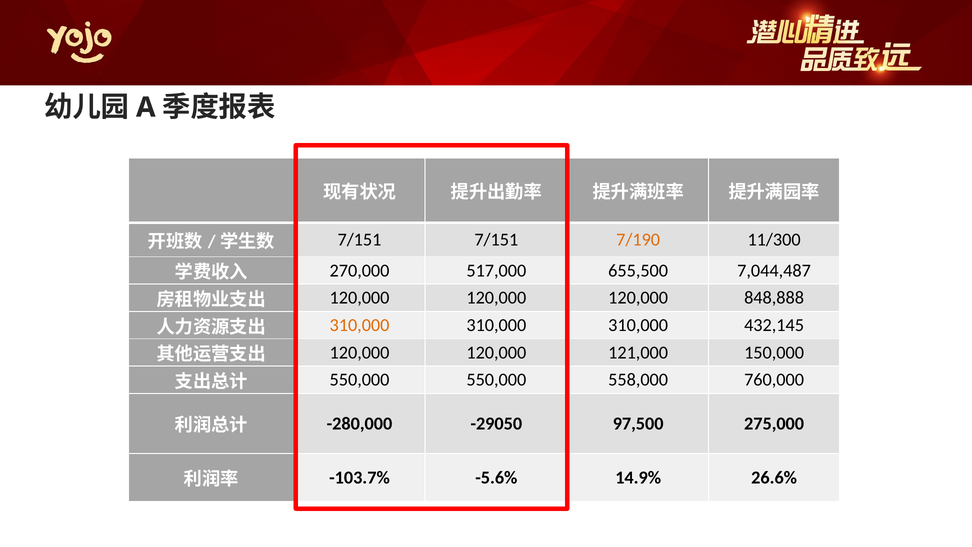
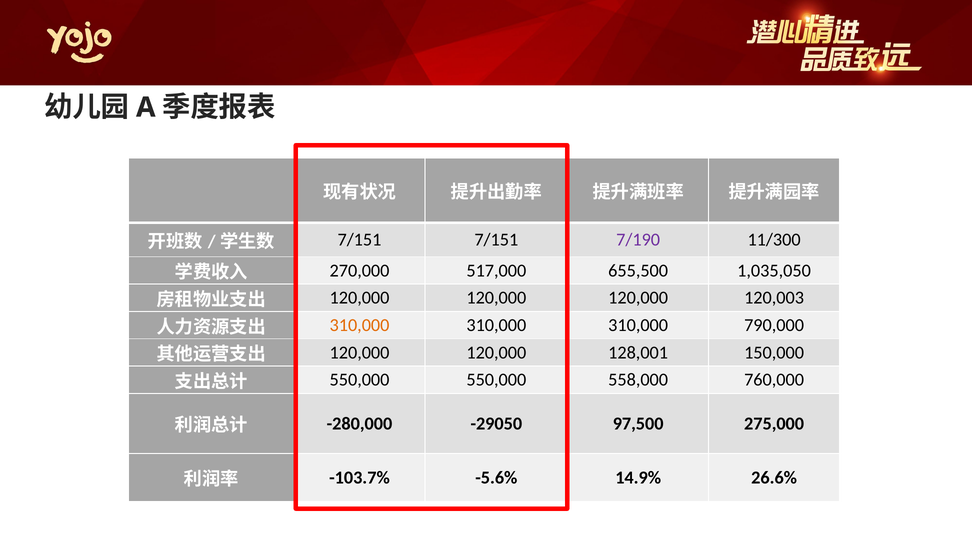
7/190 colour: orange -> purple
7,044,487: 7,044,487 -> 1,035,050
848,888: 848,888 -> 120,003
432,145: 432,145 -> 790,000
121,000: 121,000 -> 128,001
